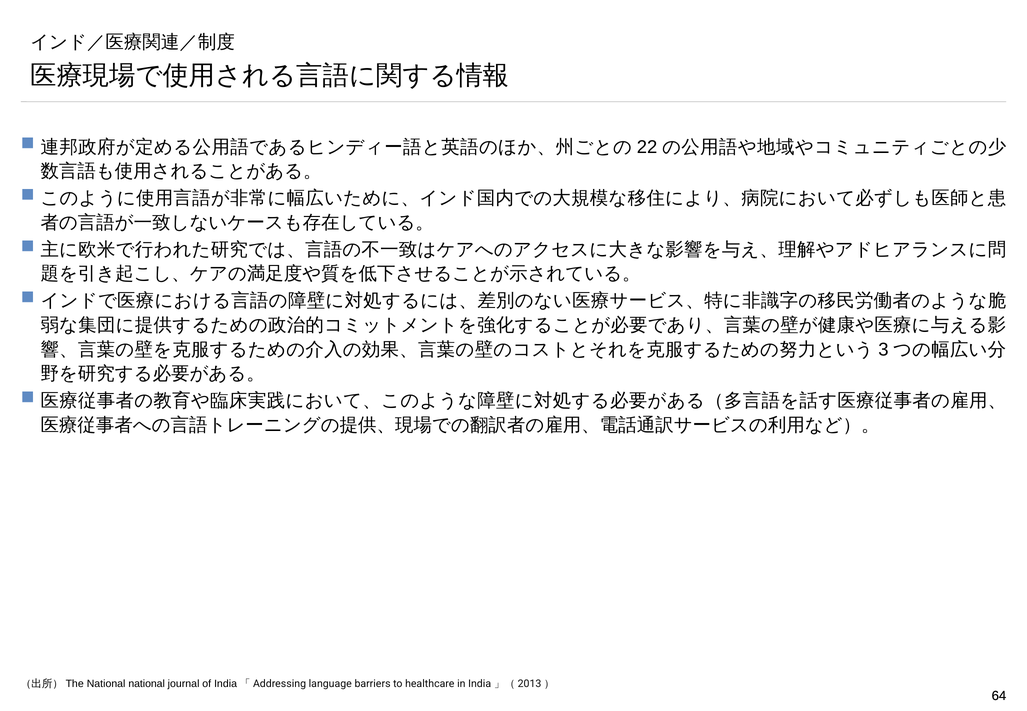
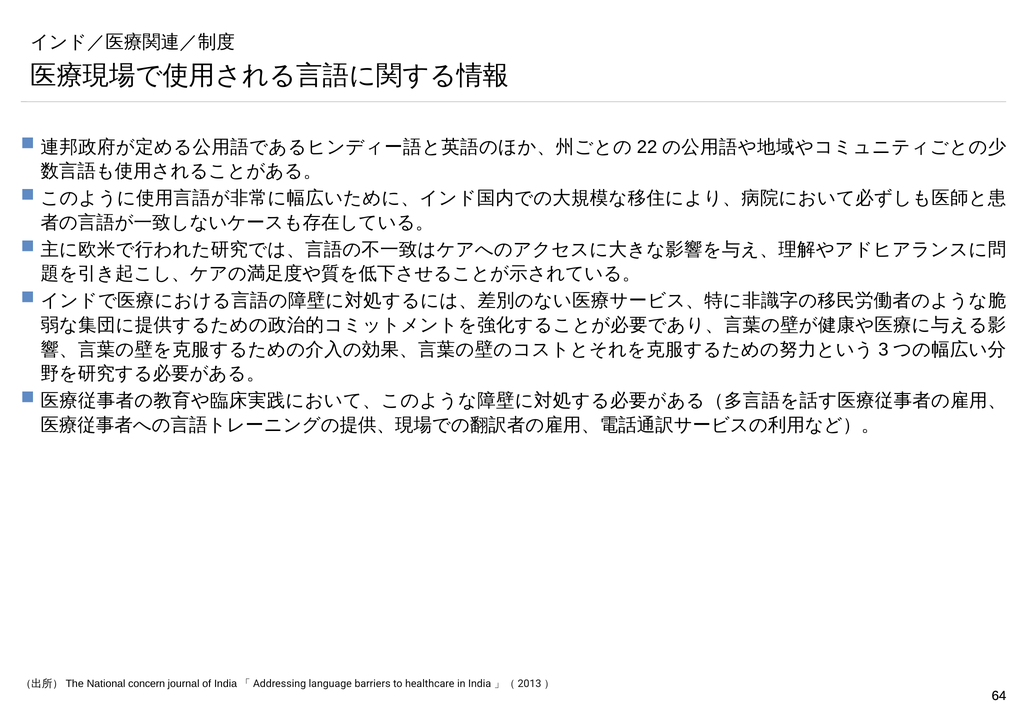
National national: national -> concern
